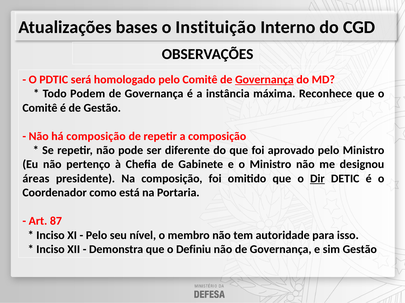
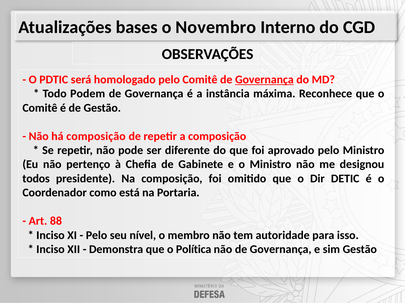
Instituição: Instituição -> Novembro
áreas: áreas -> todos
Dir underline: present -> none
87: 87 -> 88
Definiu: Definiu -> Política
